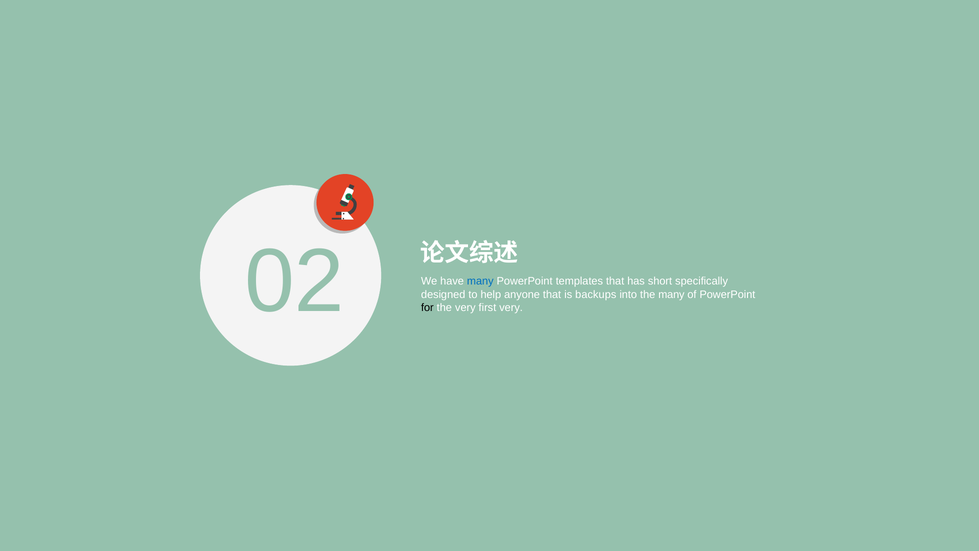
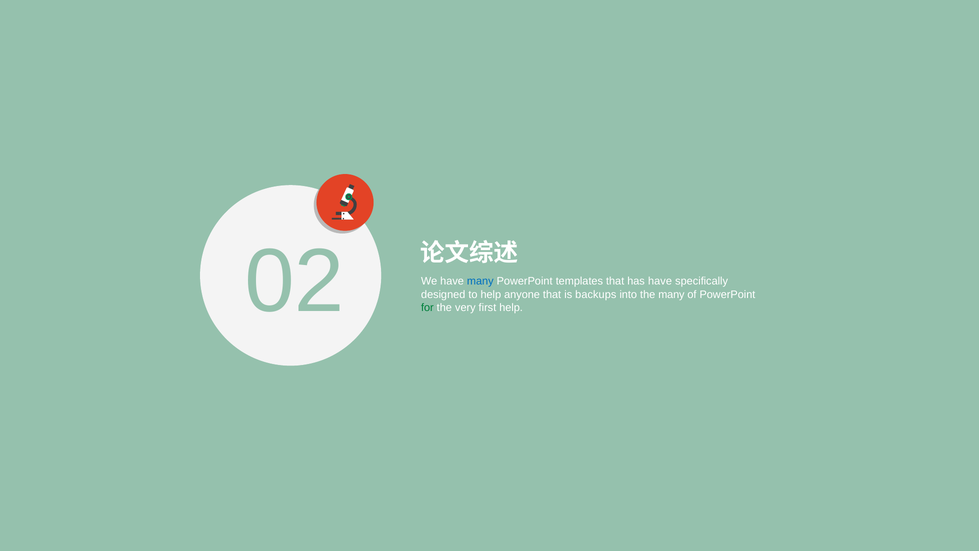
has short: short -> have
for colour: black -> green
first very: very -> help
